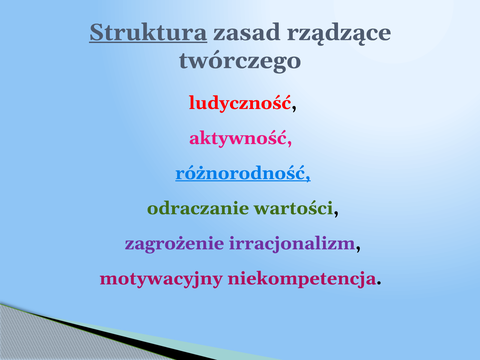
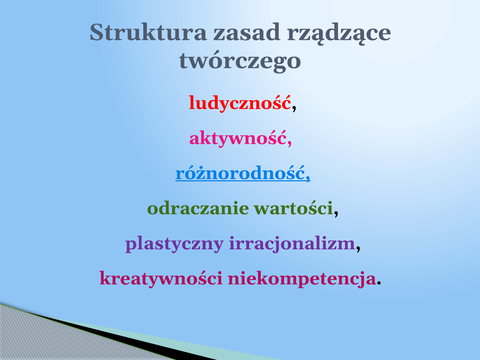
Struktura underline: present -> none
zagrożenie: zagrożenie -> plastyczny
motywacyjny: motywacyjny -> kreatywności
